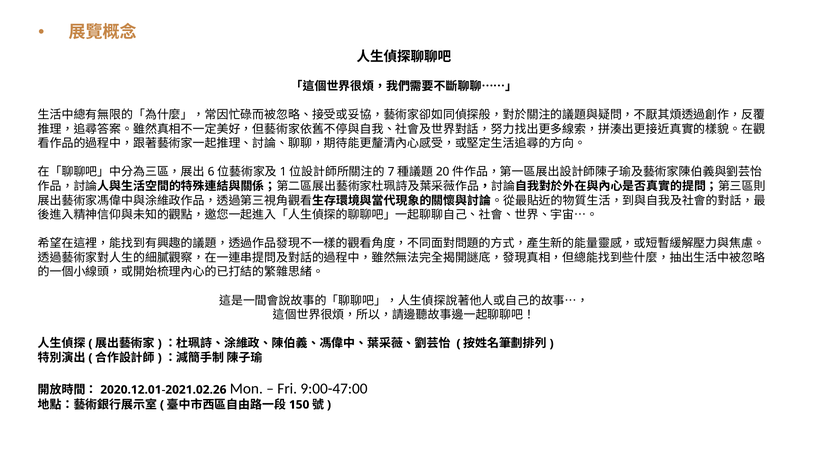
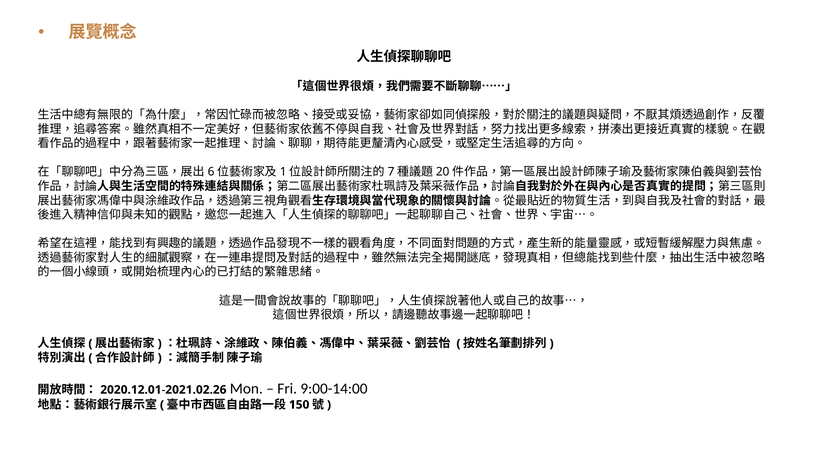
9:00-47:00: 9:00-47:00 -> 9:00-14:00
